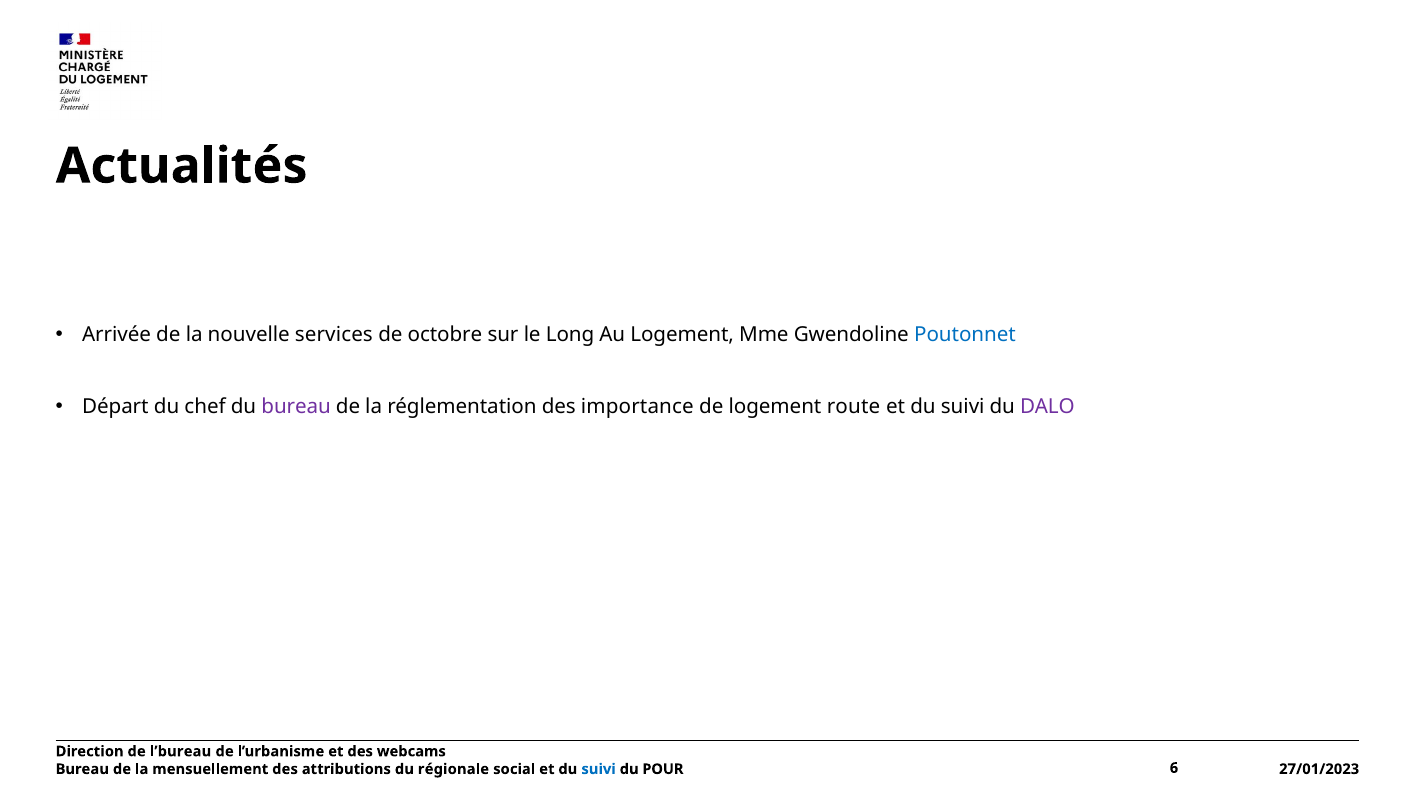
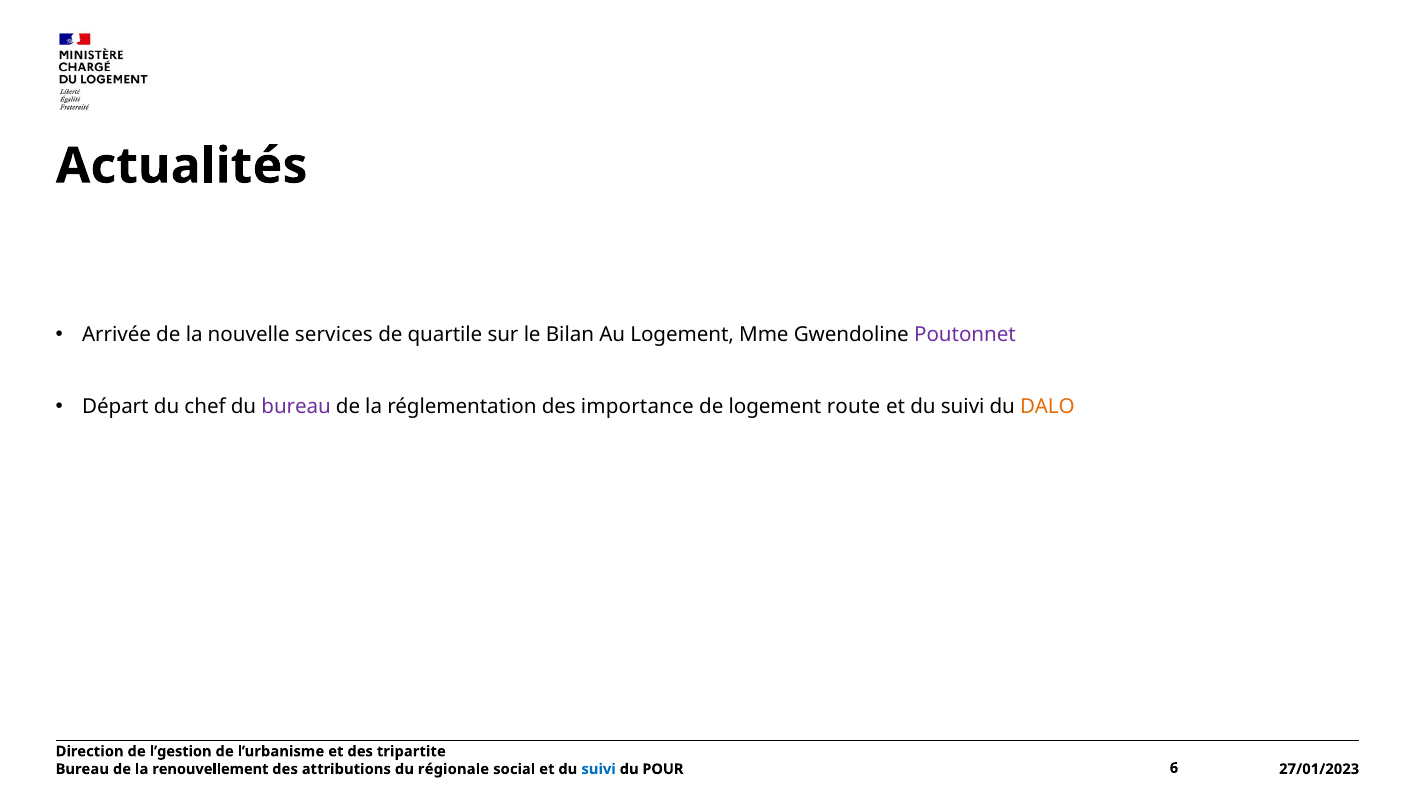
octobre: octobre -> quartile
Long: Long -> Bilan
Poutonnet colour: blue -> purple
DALO colour: purple -> orange
l’bureau: l’bureau -> l’gestion
webcams: webcams -> tripartite
mensuellement: mensuellement -> renouvellement
